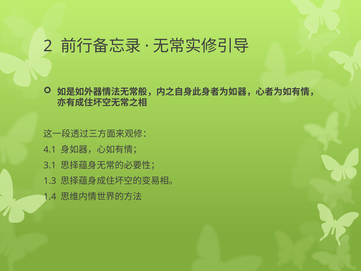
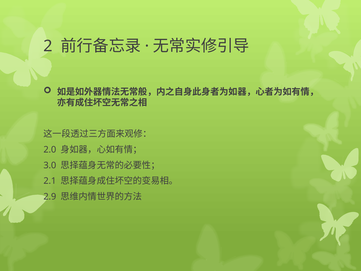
4.1: 4.1 -> 2.0
3.1: 3.1 -> 3.0
1.3: 1.3 -> 2.1
1.4: 1.4 -> 2.9
